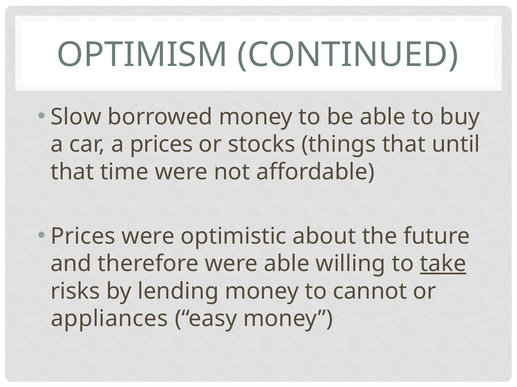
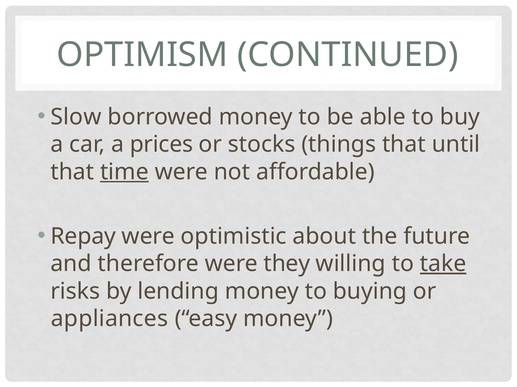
time underline: none -> present
Prices at (83, 237): Prices -> Repay
were able: able -> they
cannot: cannot -> buying
